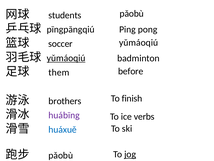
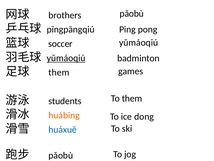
students: students -> brothers
before: before -> games
To finish: finish -> them
brothers: brothers -> students
huábīng colour: purple -> orange
verbs: verbs -> dong
jog underline: present -> none
